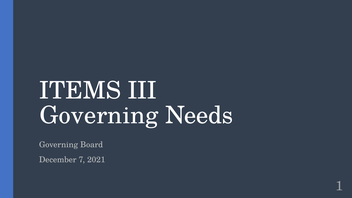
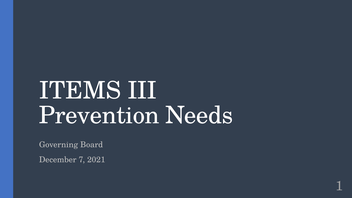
Governing at (99, 115): Governing -> Prevention
